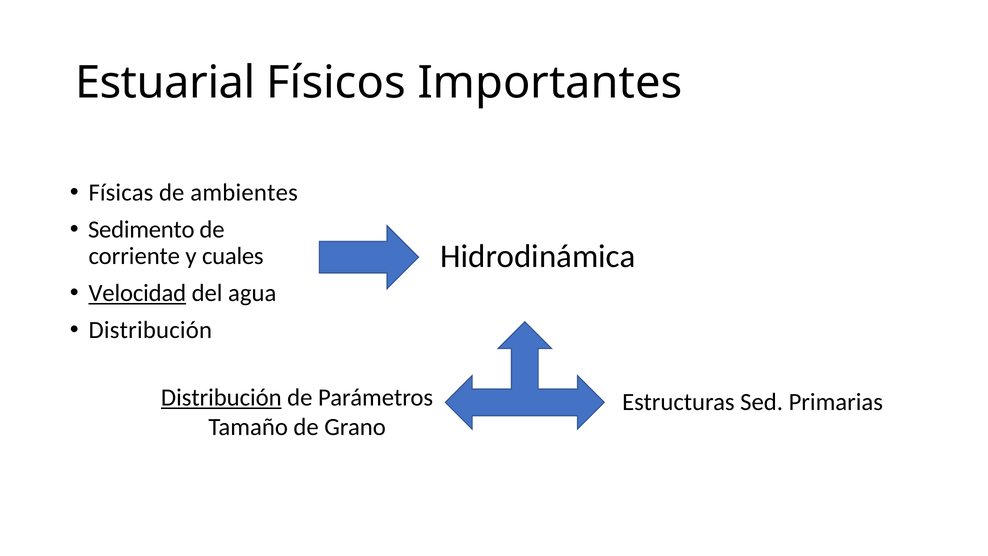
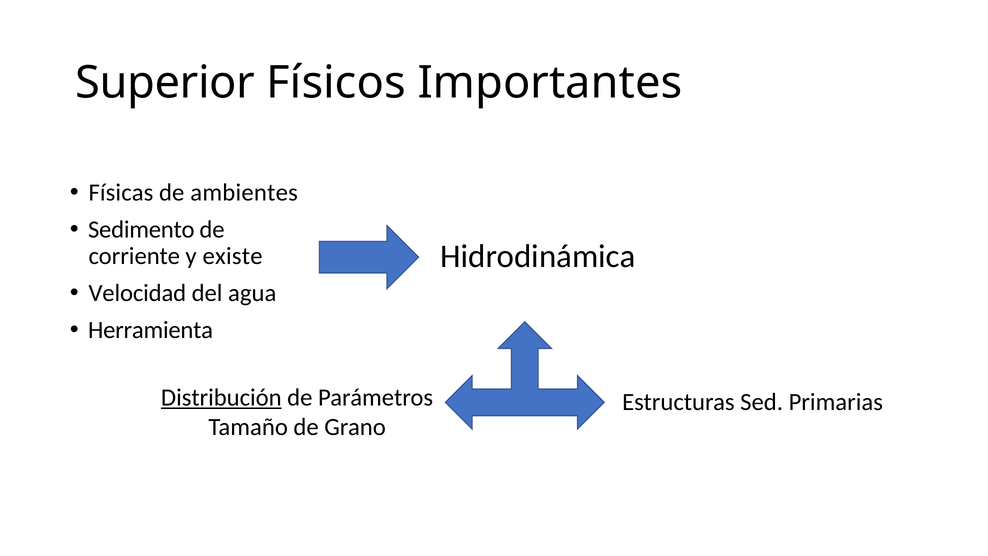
Estuarial: Estuarial -> Superior
cuales: cuales -> existe
Velocidad underline: present -> none
Distribución at (150, 330): Distribución -> Herramienta
